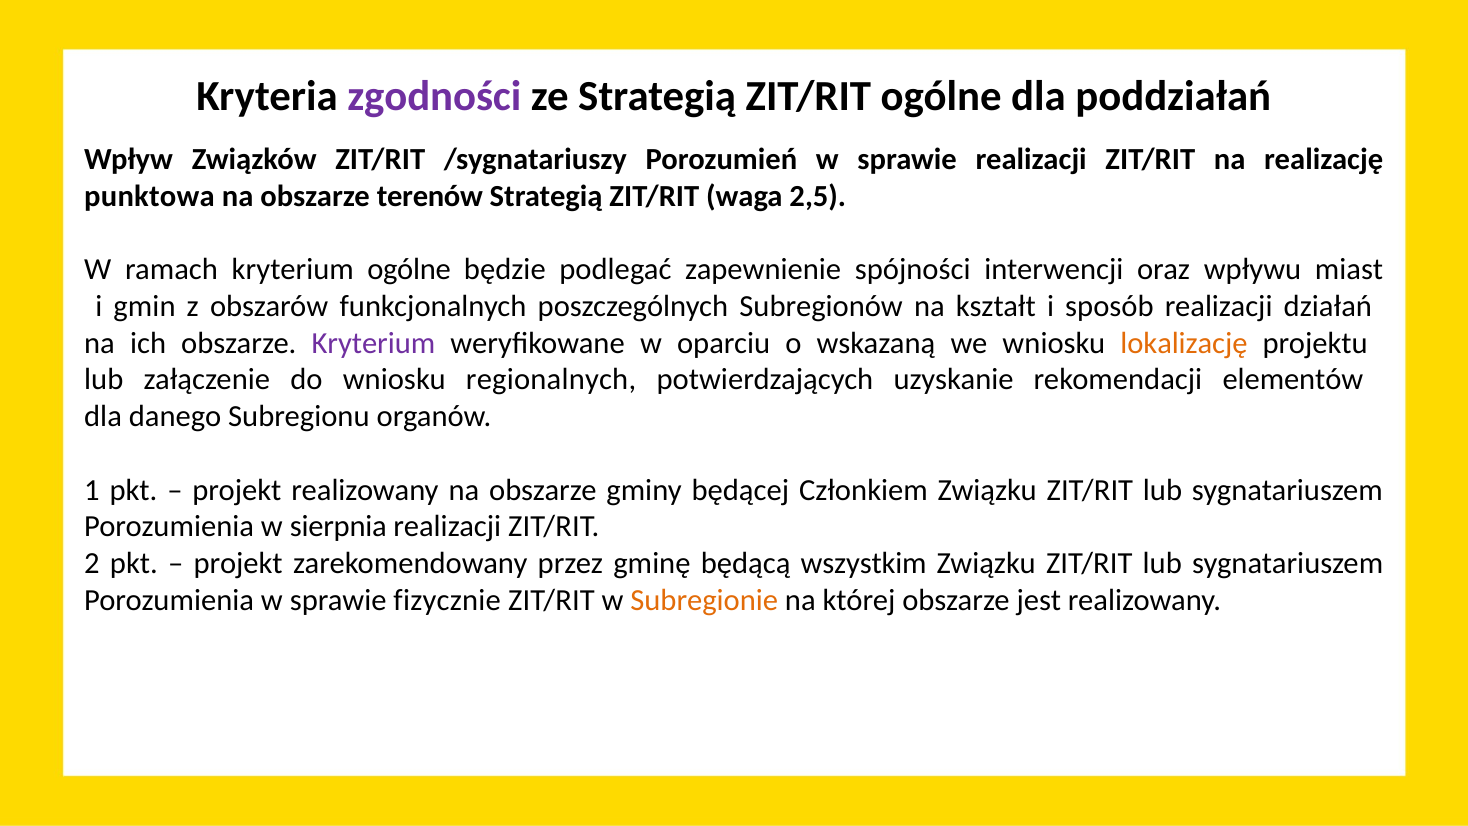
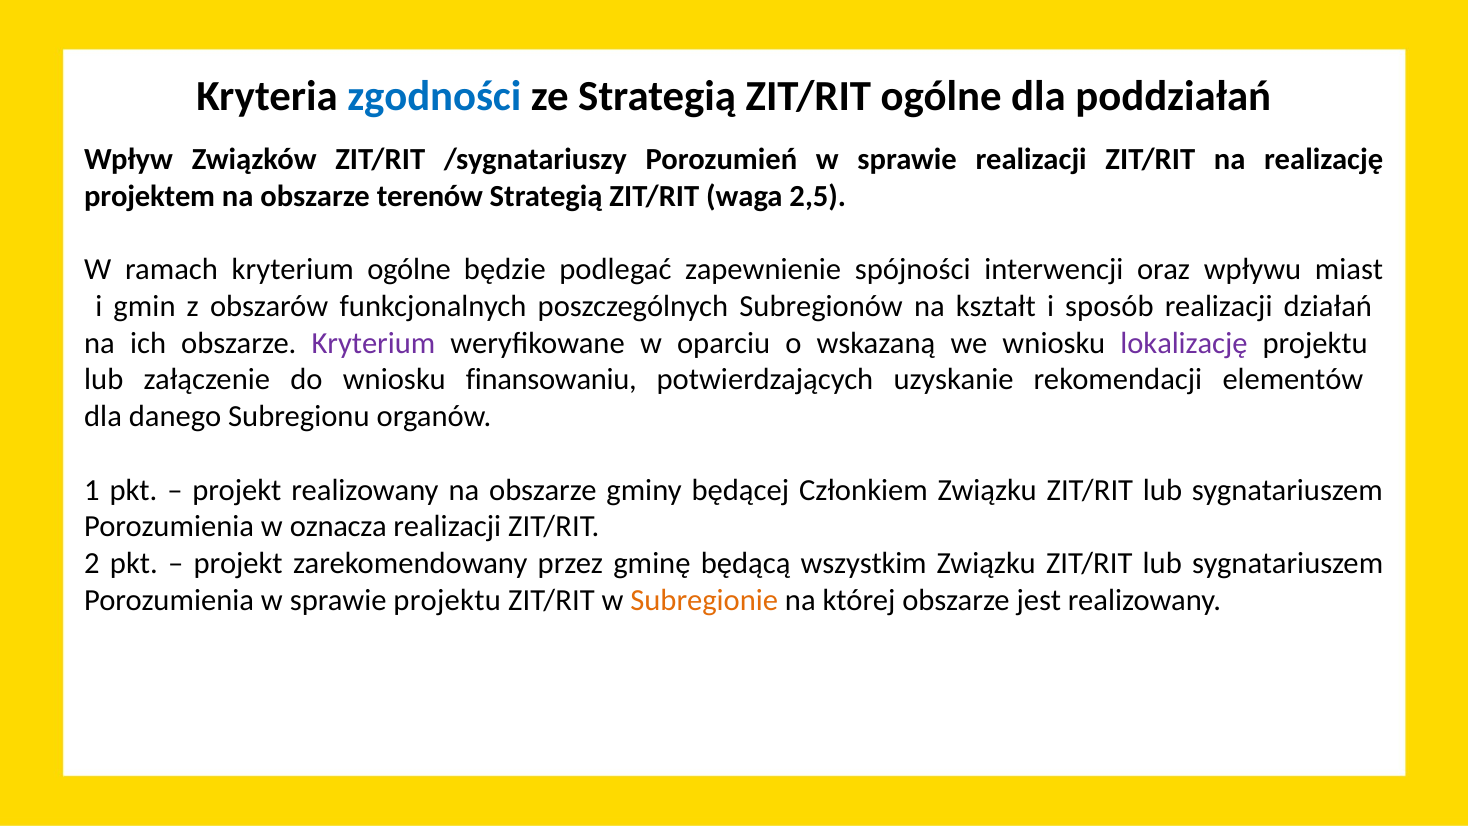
zgodności colour: purple -> blue
punktowa: punktowa -> projektem
lokalizację colour: orange -> purple
regionalnych: regionalnych -> finansowaniu
sierpnia: sierpnia -> oznacza
sprawie fizycznie: fizycznie -> projektu
